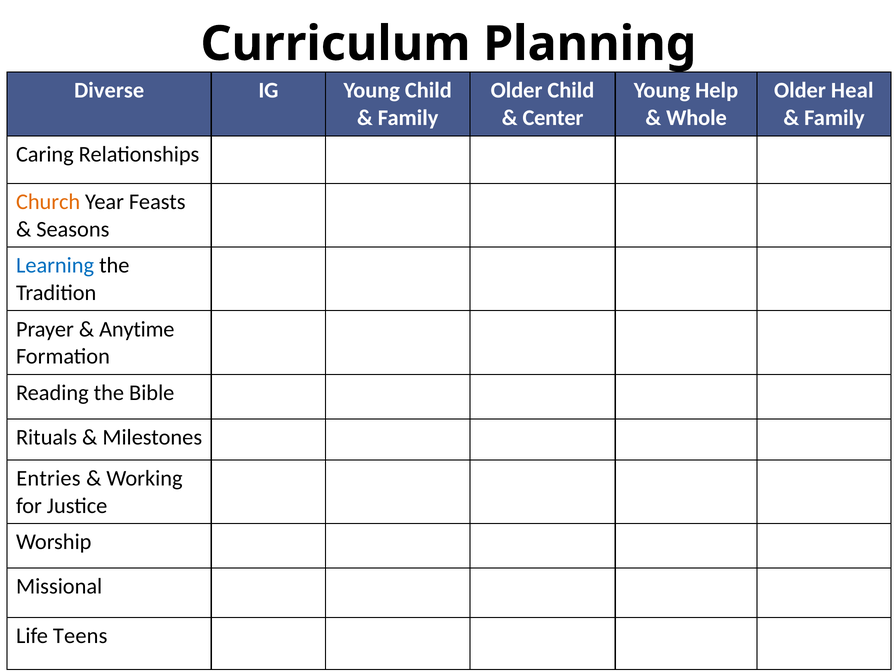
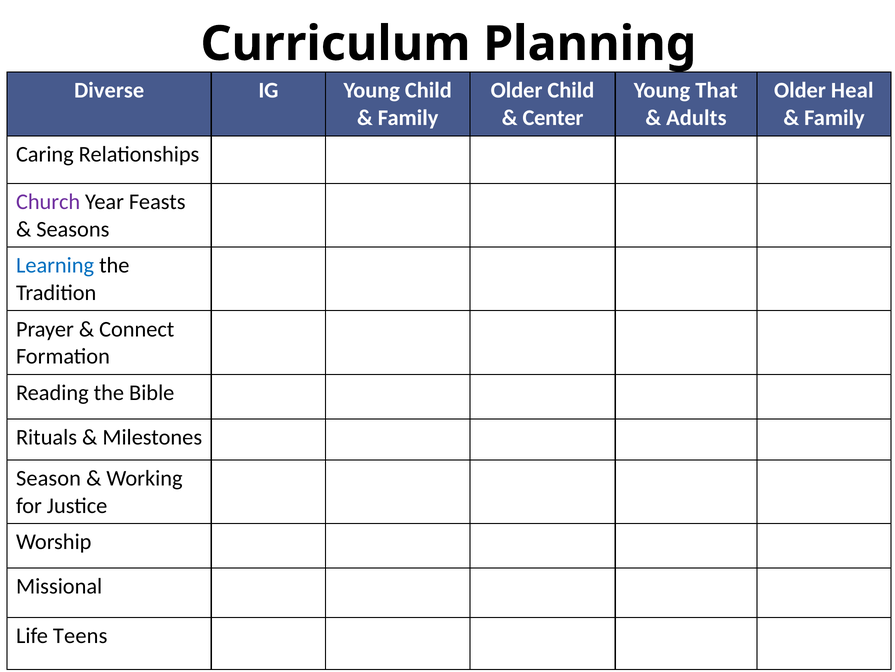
Help: Help -> That
Whole: Whole -> Adults
Church colour: orange -> purple
Anytime: Anytime -> Connect
Entries: Entries -> Season
